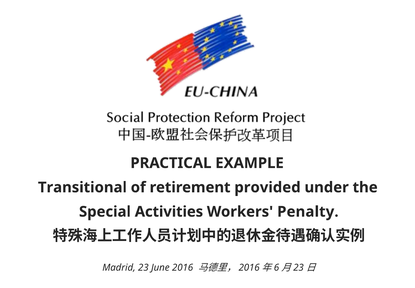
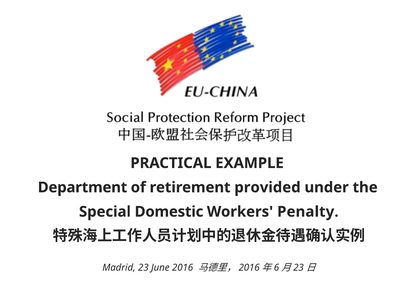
Transitional: Transitional -> Department
Activities: Activities -> Domestic
